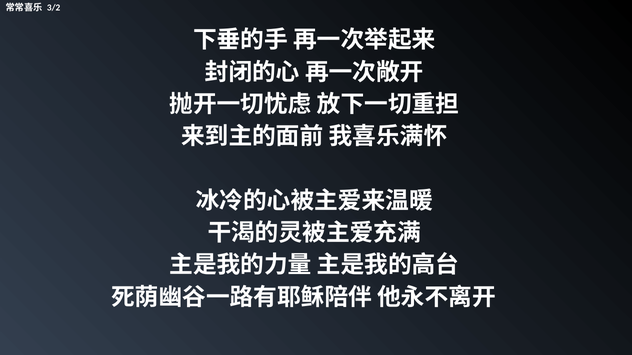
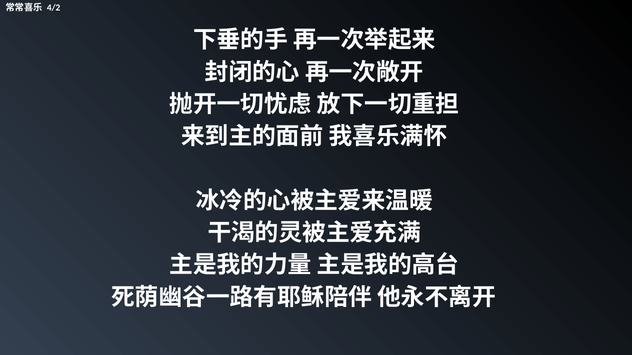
3/2: 3/2 -> 4/2
